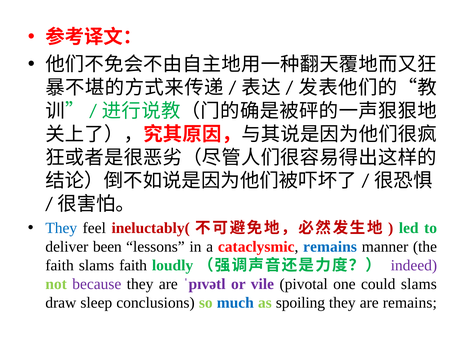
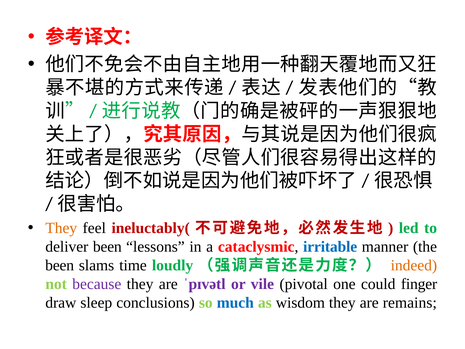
They at (61, 228) colour: blue -> orange
cataclysmic remains: remains -> irritable
faith at (60, 265): faith -> been
slams faith: faith -> time
indeed colour: purple -> orange
could slams: slams -> finger
spoiling: spoiling -> wisdom
